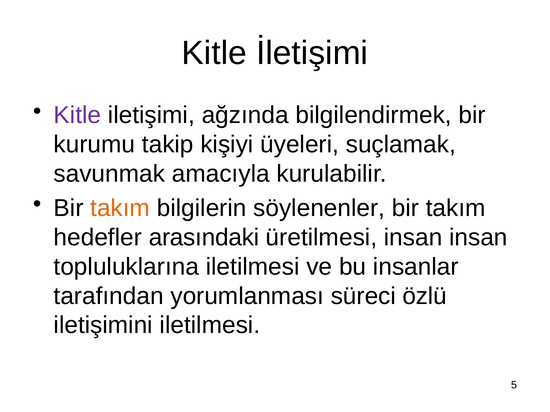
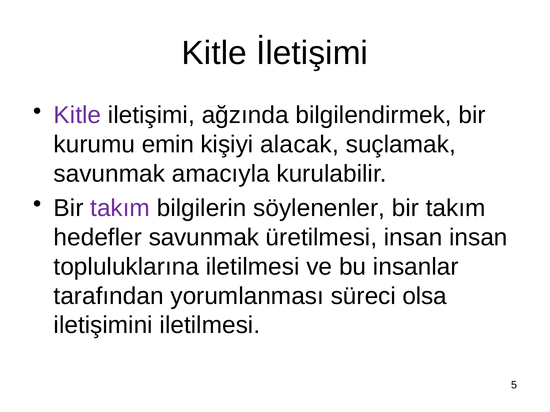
takip: takip -> emin
üyeleri: üyeleri -> alacak
takım at (120, 208) colour: orange -> purple
hedefler arasındaki: arasındaki -> savunmak
özlü: özlü -> olsa
